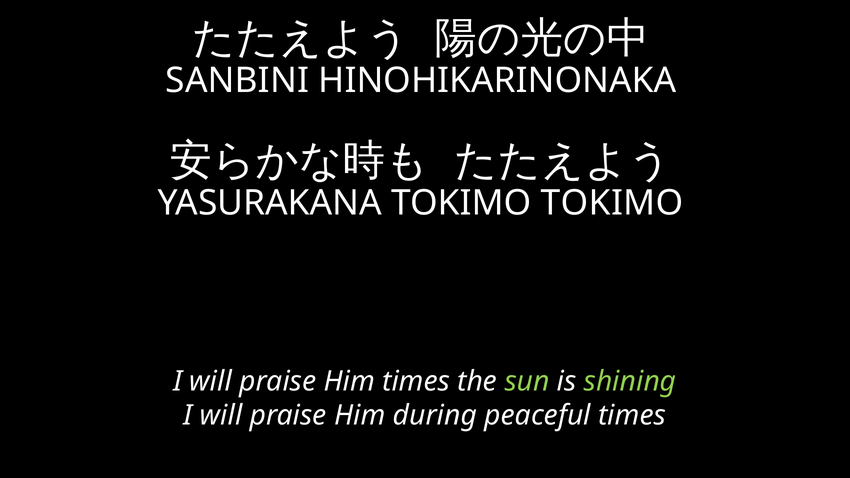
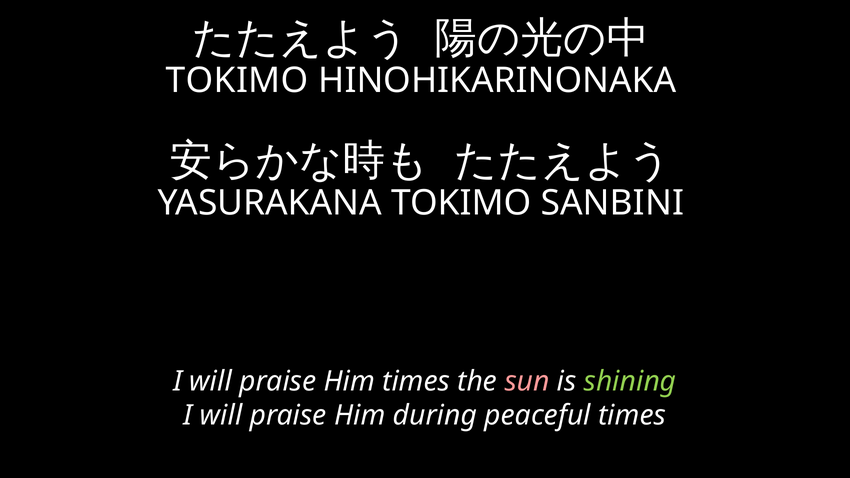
SANBINI at (237, 80): SANBINI -> TOKIMO
TOKIMO TOKIMO: TOKIMO -> SANBINI
sun colour: light green -> pink
